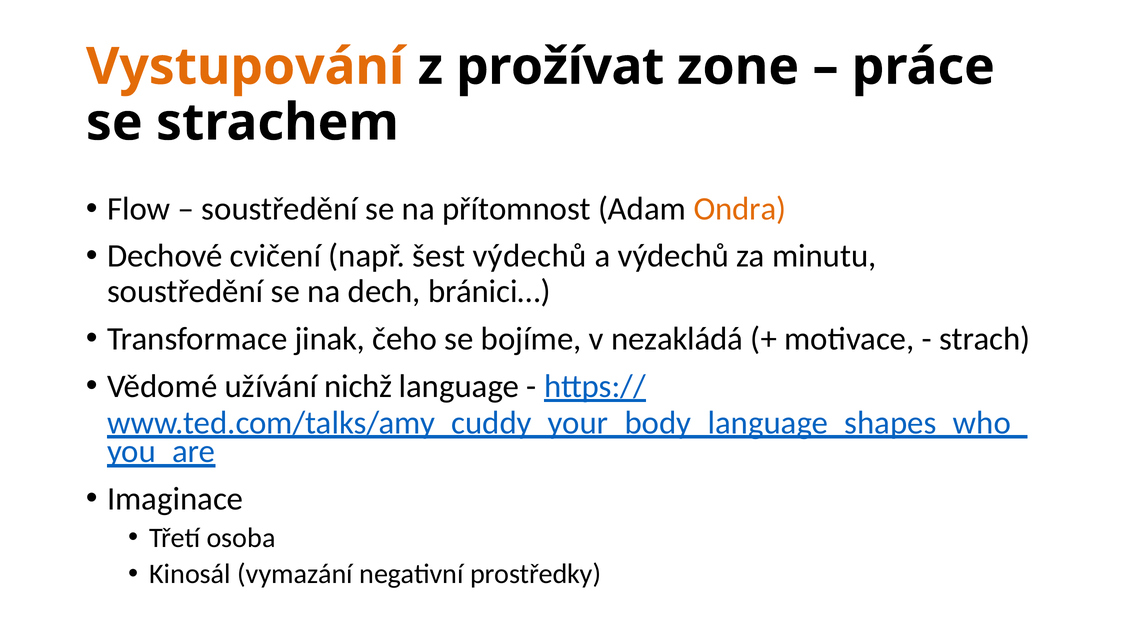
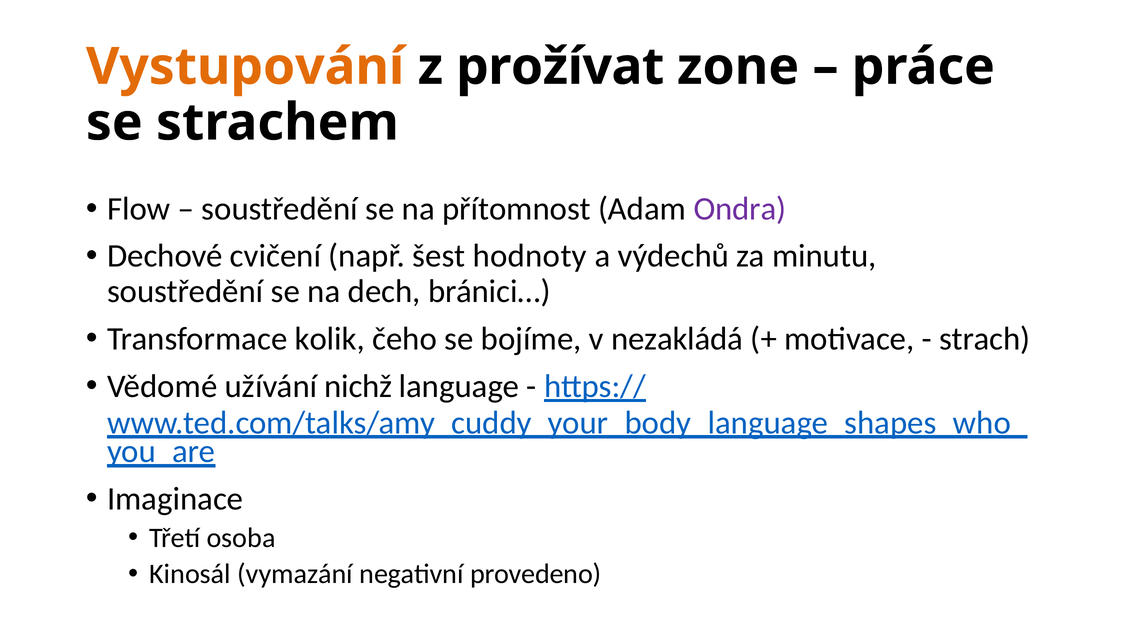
Ondra colour: orange -> purple
šest výdechů: výdechů -> hodnoty
jinak: jinak -> kolik
prostředky: prostředky -> provedeno
